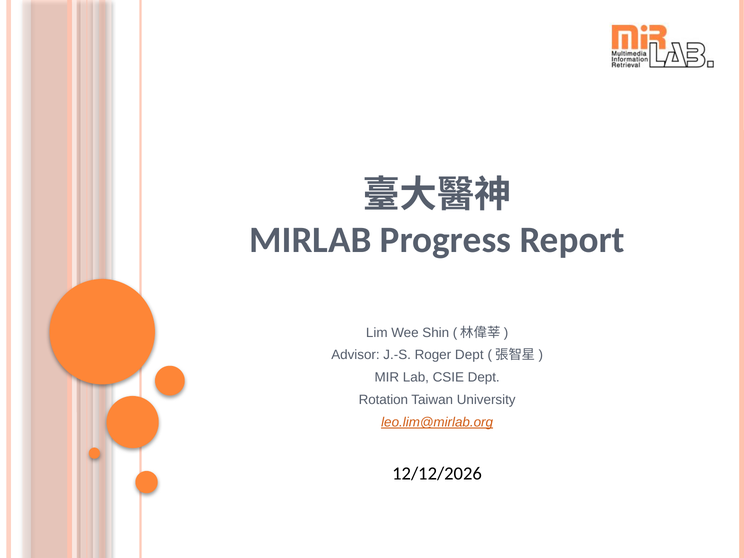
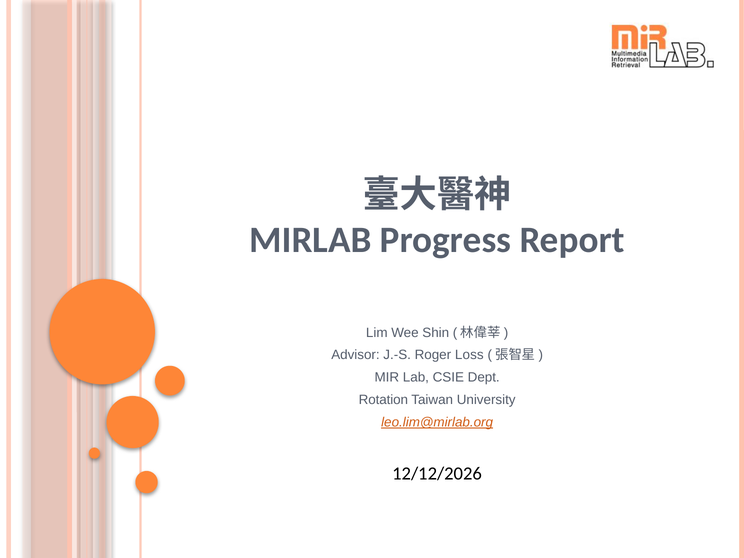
Roger Dept: Dept -> Loss
